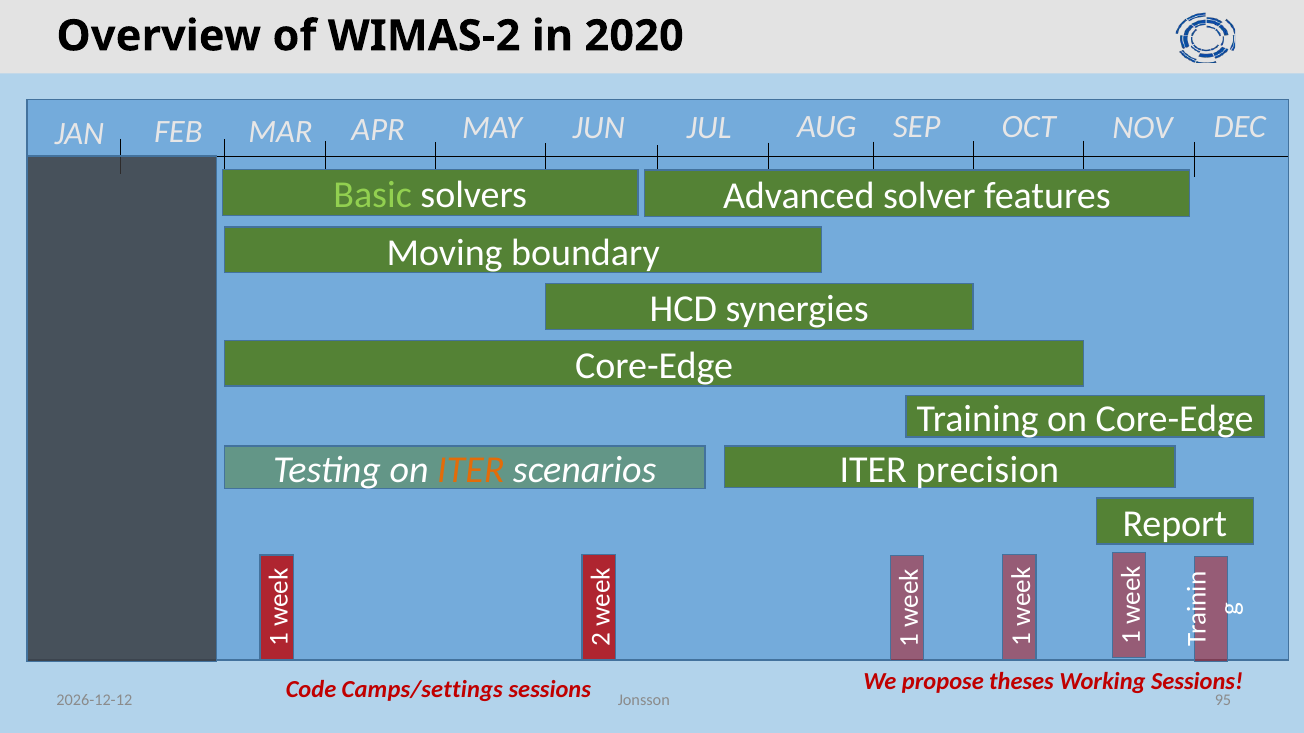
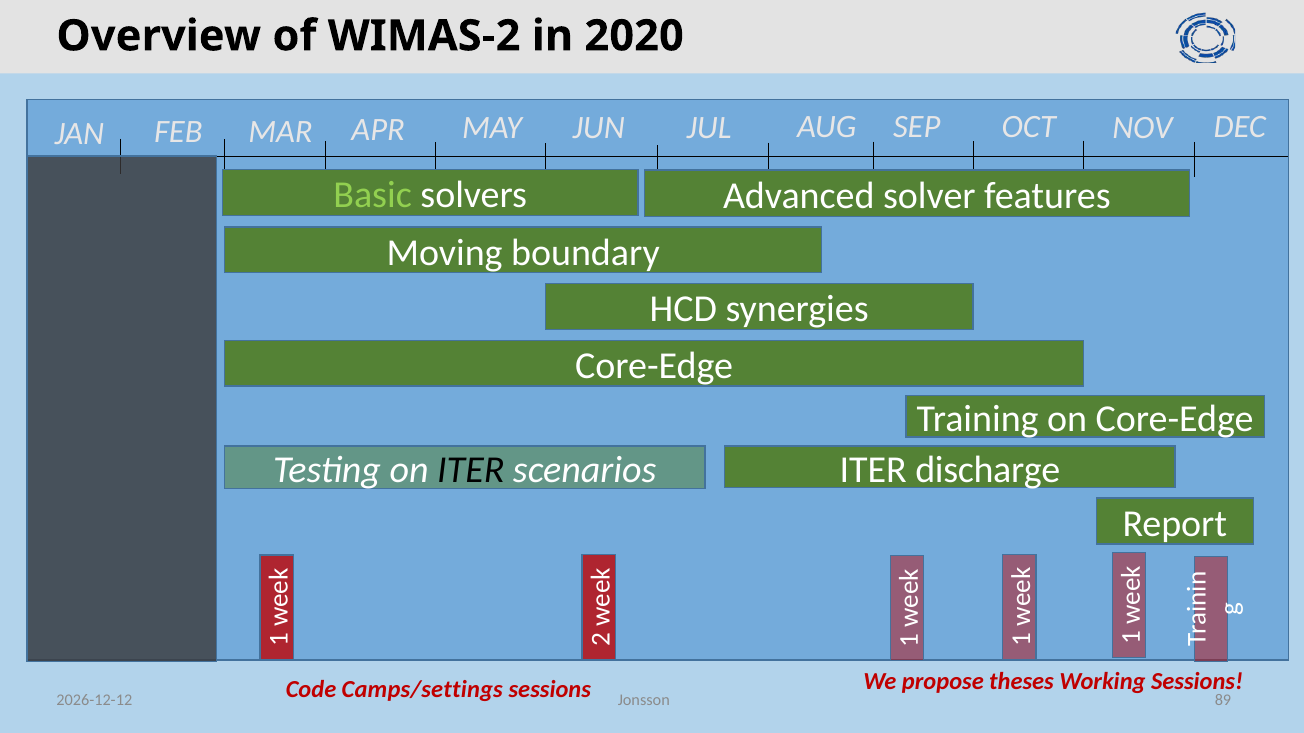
precision: precision -> discharge
ITER at (471, 470) colour: orange -> black
95: 95 -> 89
